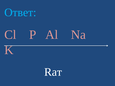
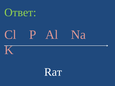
Ответ colour: light blue -> light green
